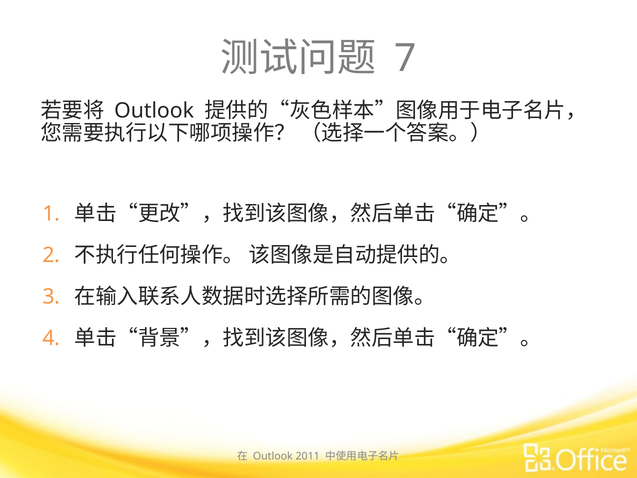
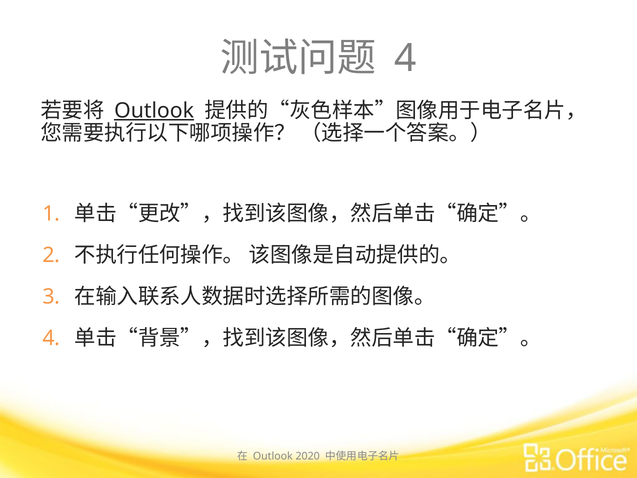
7 at (405, 58): 7 -> 4
Outlook at (154, 110) underline: none -> present
2011: 2011 -> 2020
